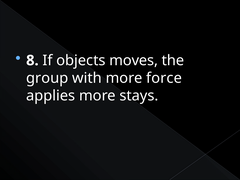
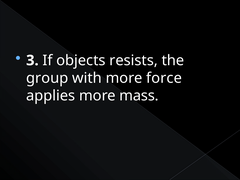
8: 8 -> 3
moves: moves -> resists
stays: stays -> mass
